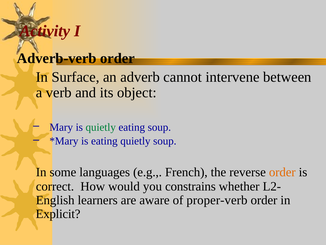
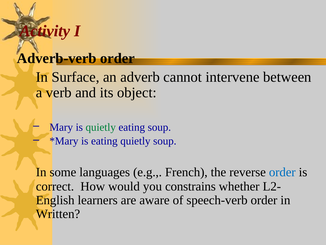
order at (282, 172) colour: orange -> blue
proper-verb: proper-verb -> speech-verb
Explicit: Explicit -> Written
